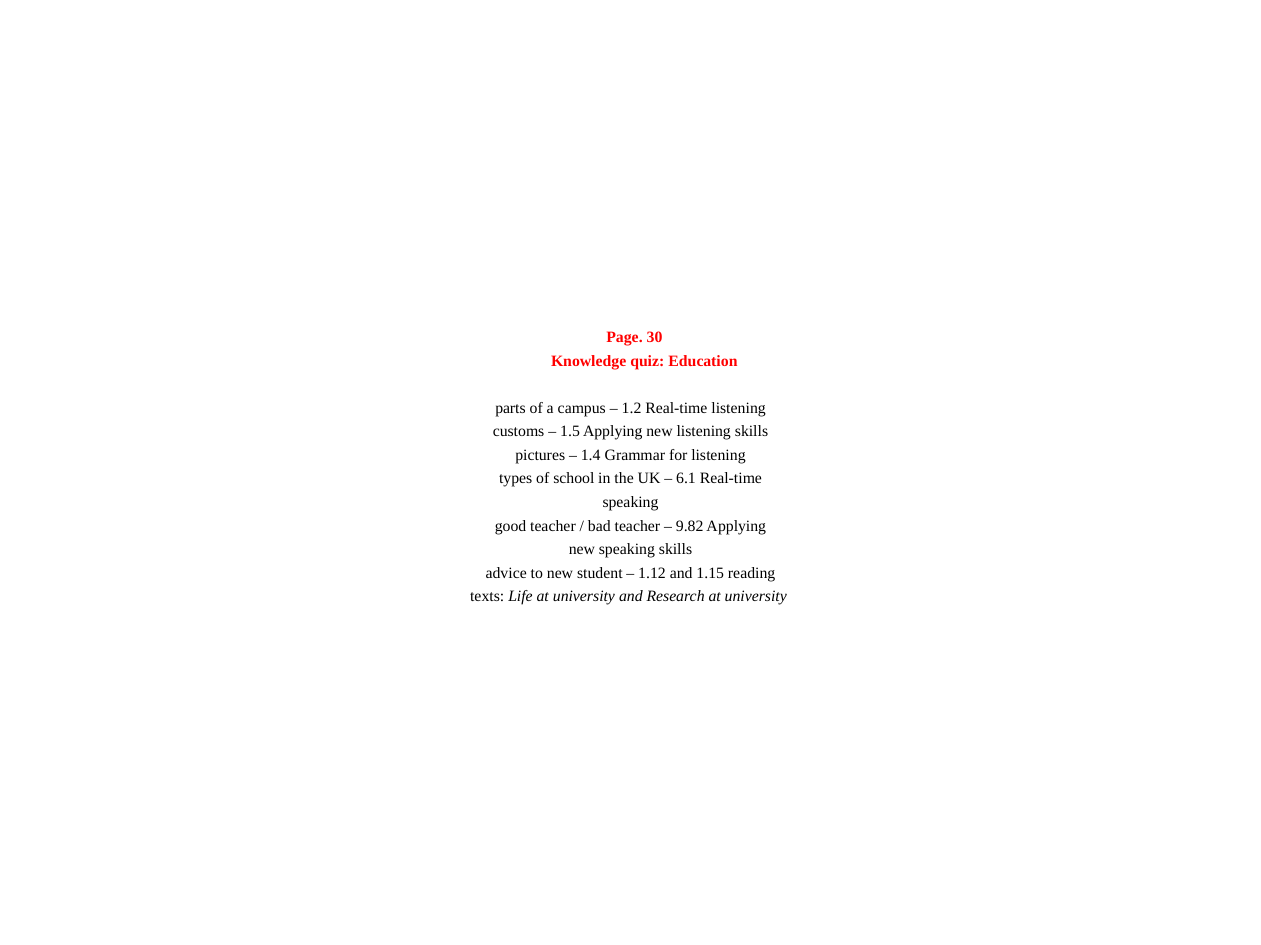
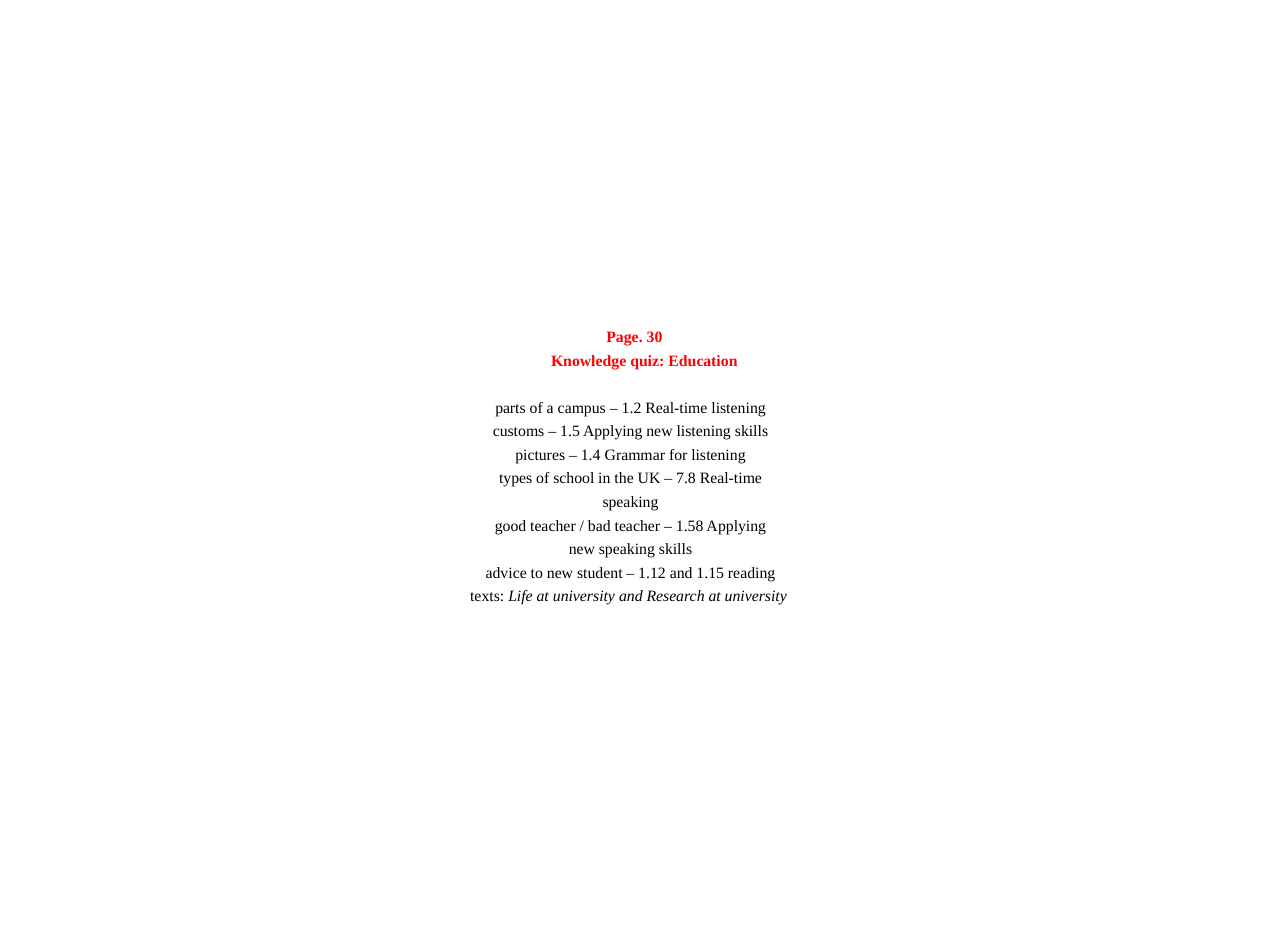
6.1: 6.1 -> 7.8
9.82: 9.82 -> 1.58
